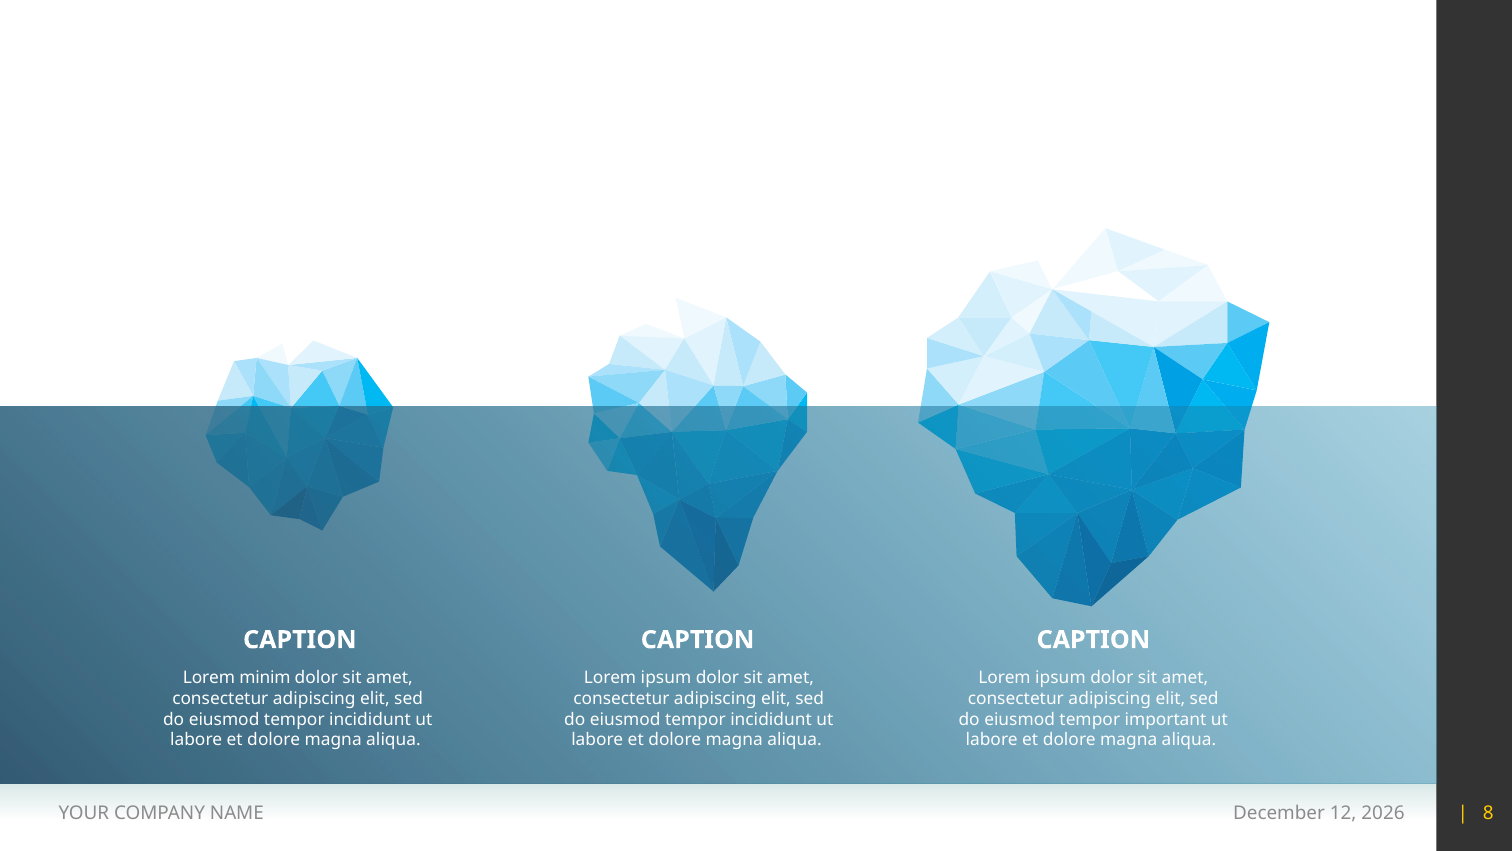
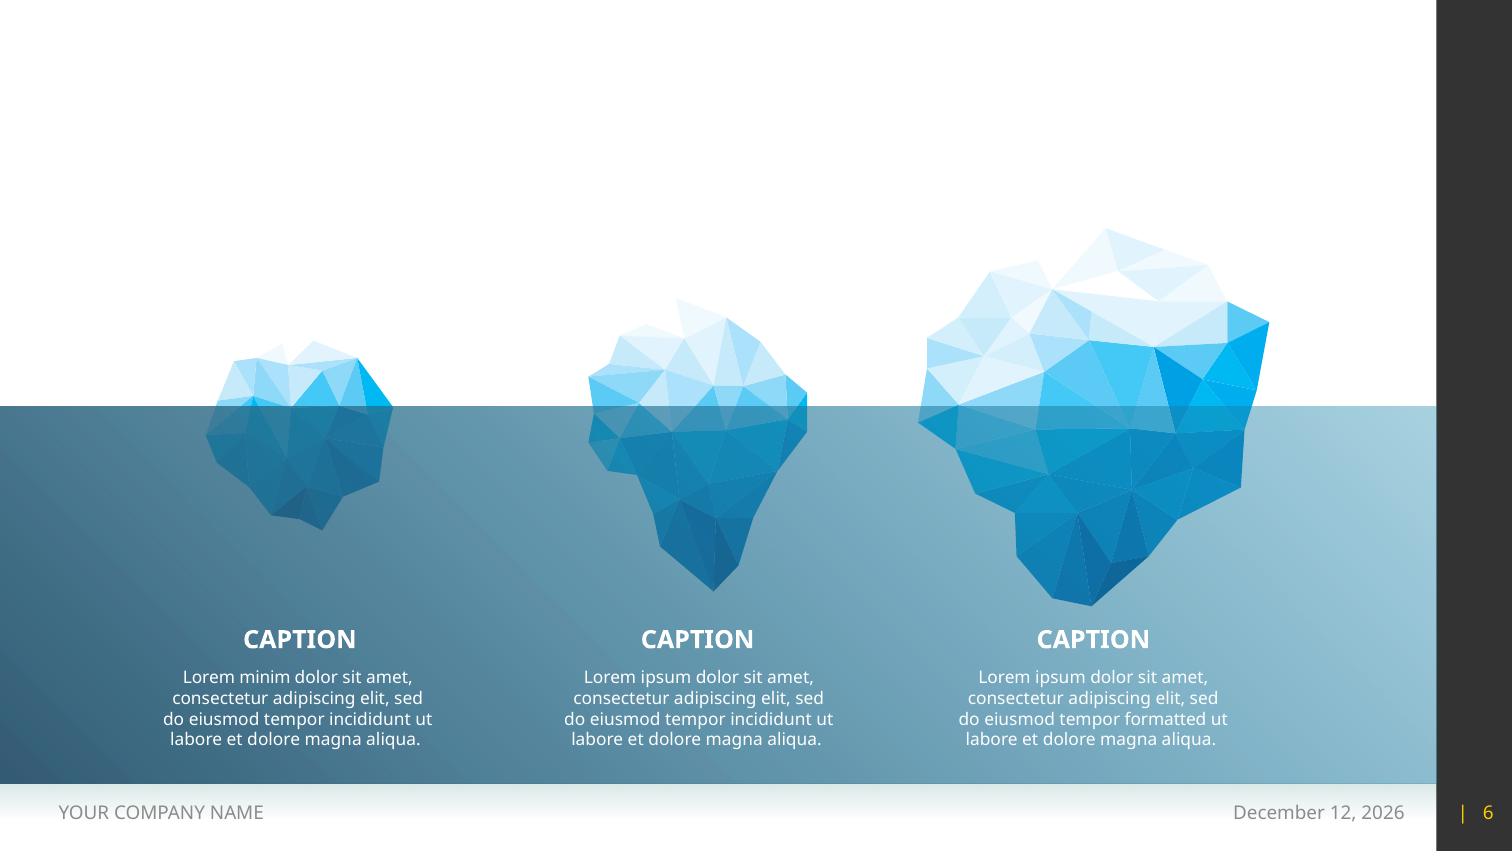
important: important -> formatted
8: 8 -> 6
